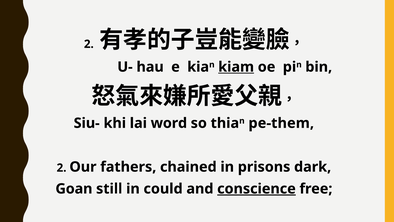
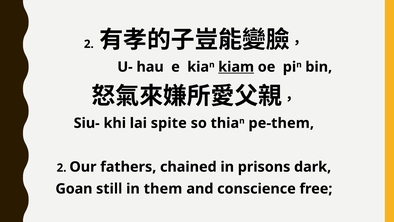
word: word -> spite
could: could -> them
conscience underline: present -> none
